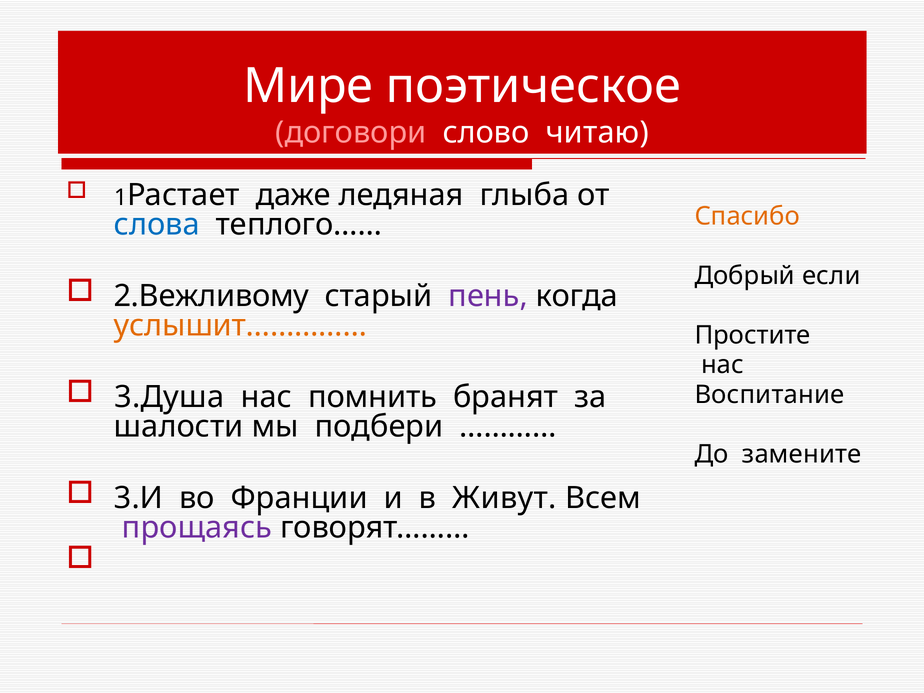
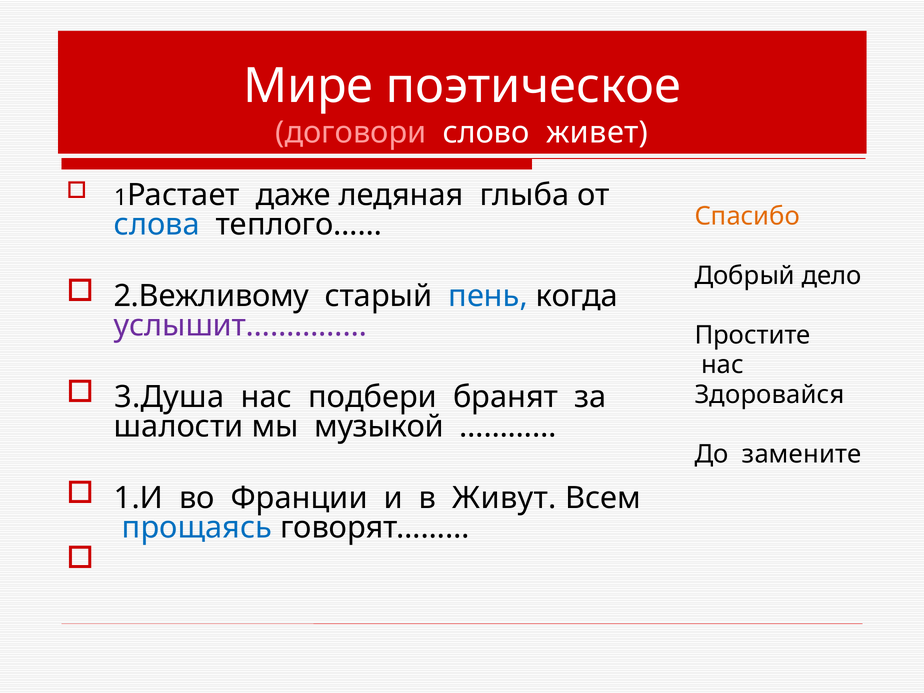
читаю: читаю -> живет
если: если -> дело
пень colour: purple -> blue
услышит…………… colour: orange -> purple
помнить: помнить -> подбери
Воспитание: Воспитание -> Здоровайся
подбери: подбери -> музыкой
3.И: 3.И -> 1.И
прощаясь colour: purple -> blue
